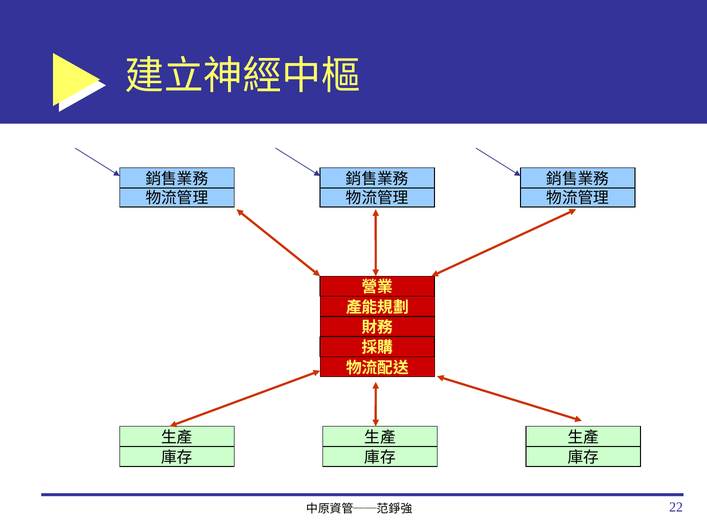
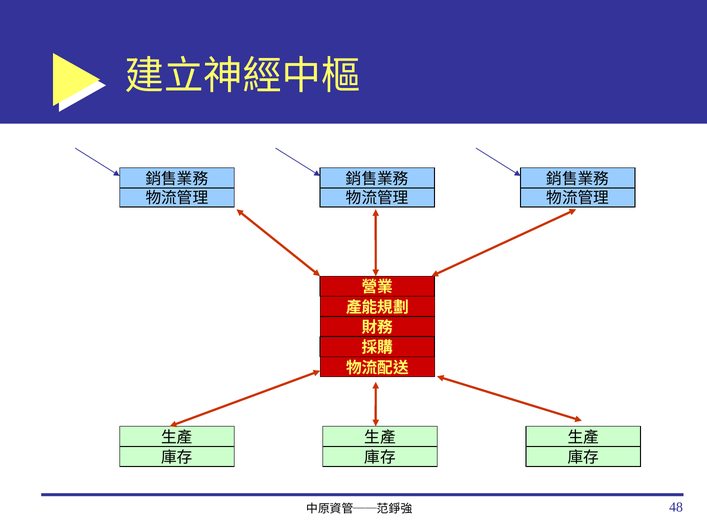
22: 22 -> 48
